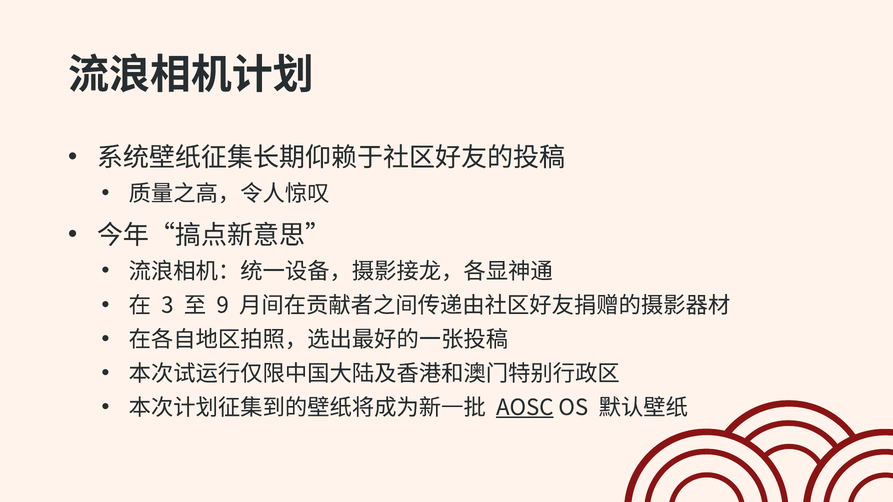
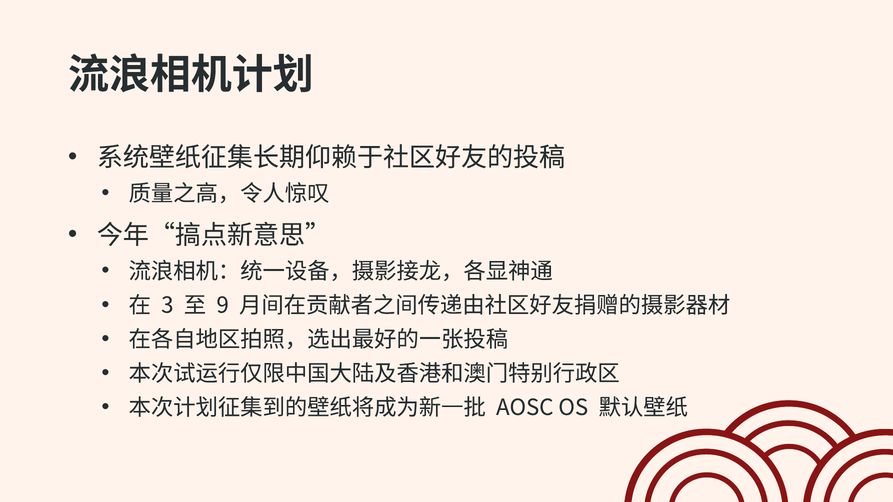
AOSC underline: present -> none
